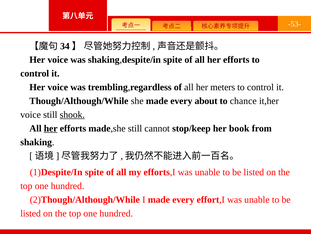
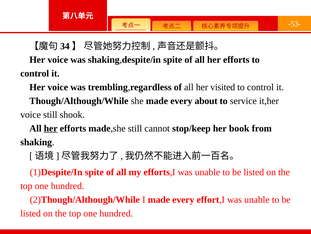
meters: meters -> visited
chance: chance -> service
shook underline: present -> none
